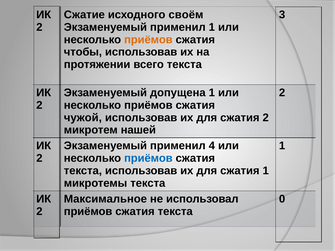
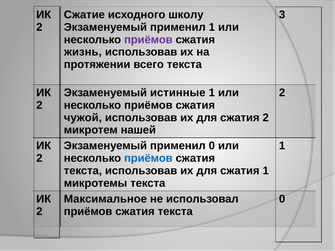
своём: своём -> школу
приёмов at (148, 40) colour: orange -> purple
чтобы: чтобы -> жизнь
допущена: допущена -> истинные
применил 4: 4 -> 0
